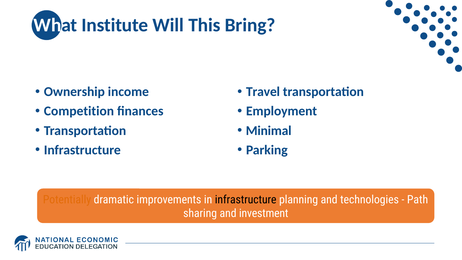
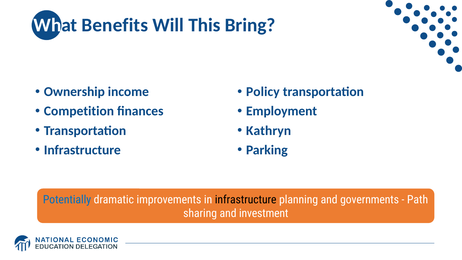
Institute: Institute -> Benefits
Travel: Travel -> Policy
Minimal: Minimal -> Kathryn
Potentially colour: orange -> blue
technologies: technologies -> governments
